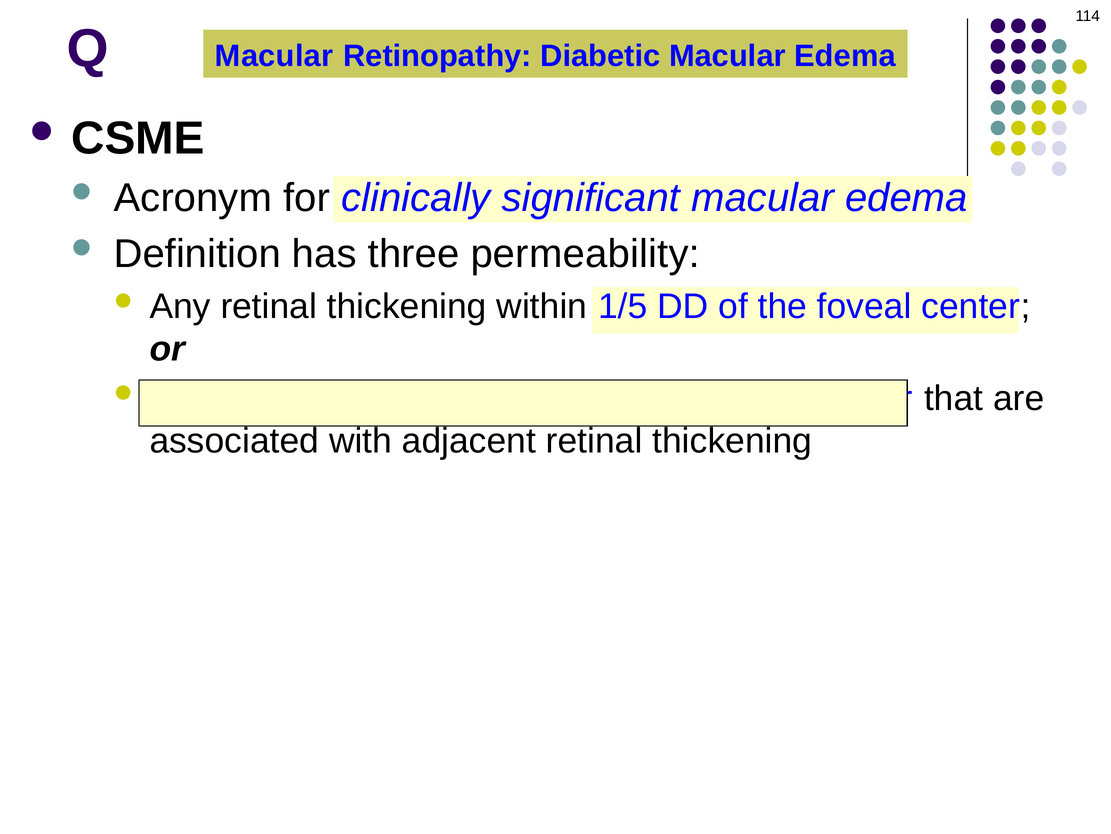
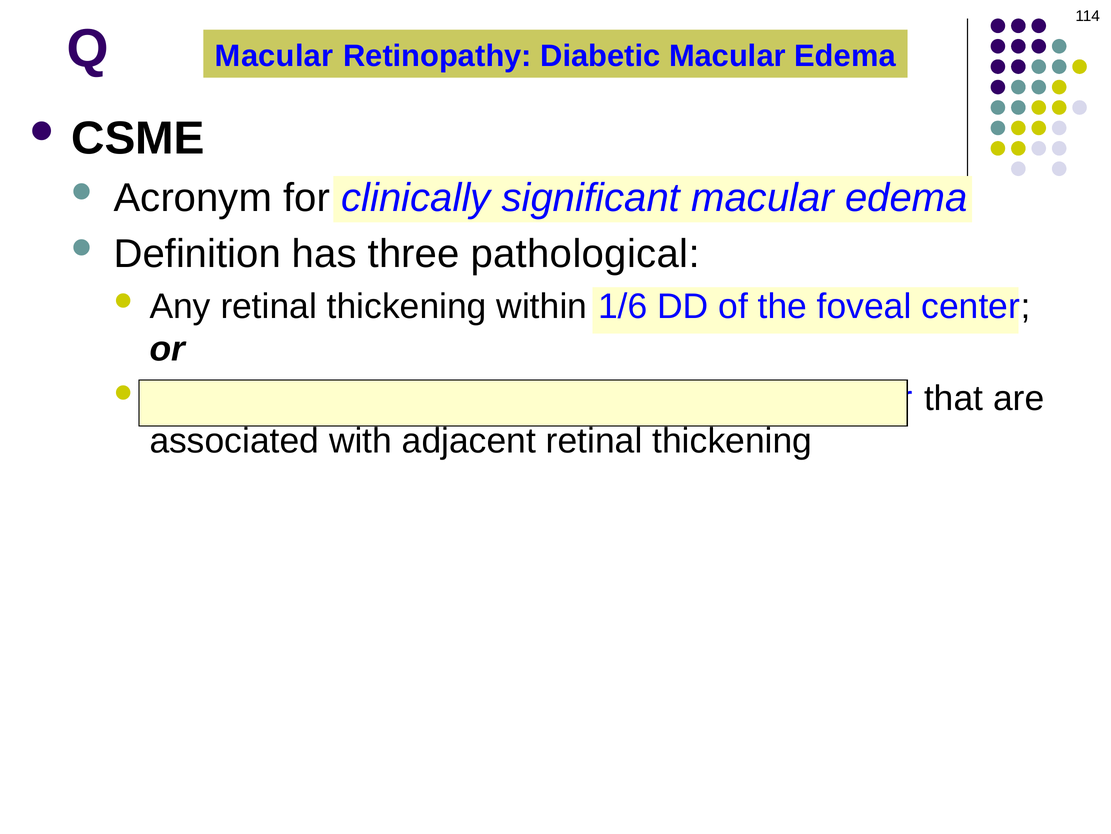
permeability: permeability -> pathological
1/5: 1/5 -> 1/6
